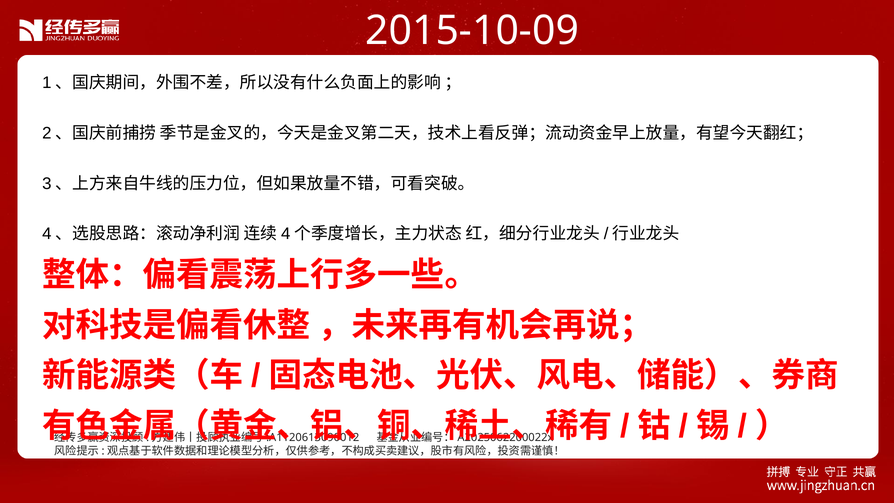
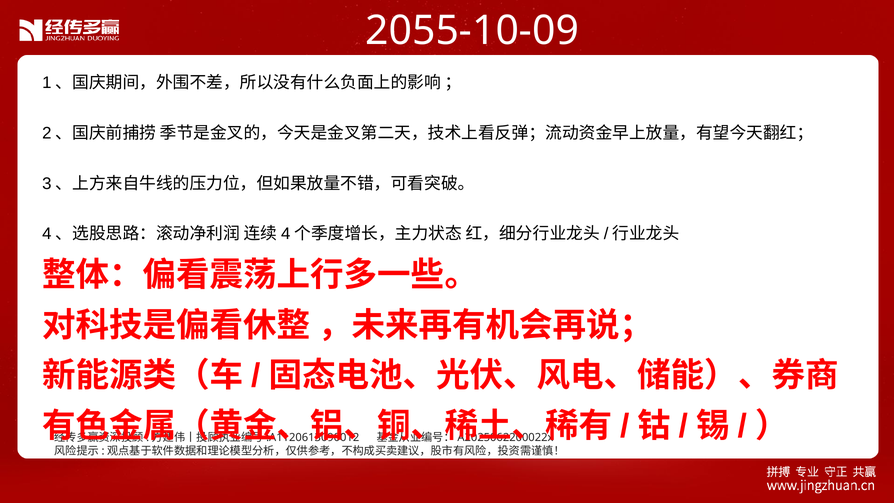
2015-10-09: 2015-10-09 -> 2055-10-09
